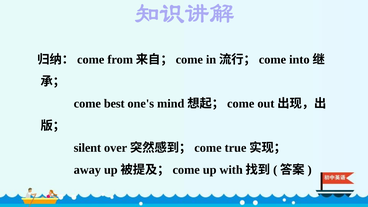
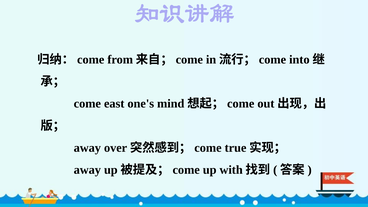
best: best -> east
silent at (87, 148): silent -> away
